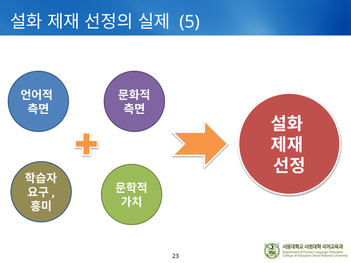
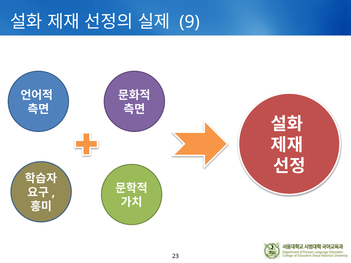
5: 5 -> 9
